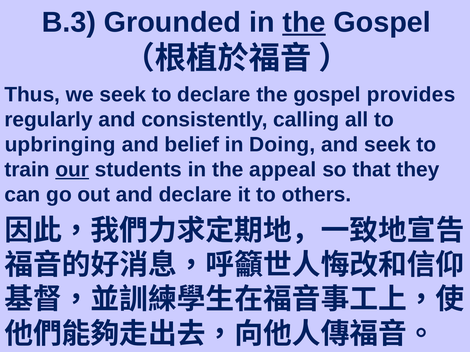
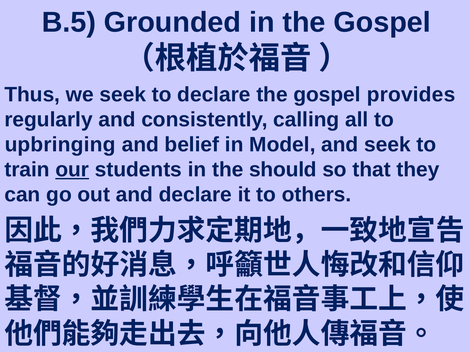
B.3: B.3 -> B.5
the at (304, 22) underline: present -> none
Doing: Doing -> Model
appeal: appeal -> should
